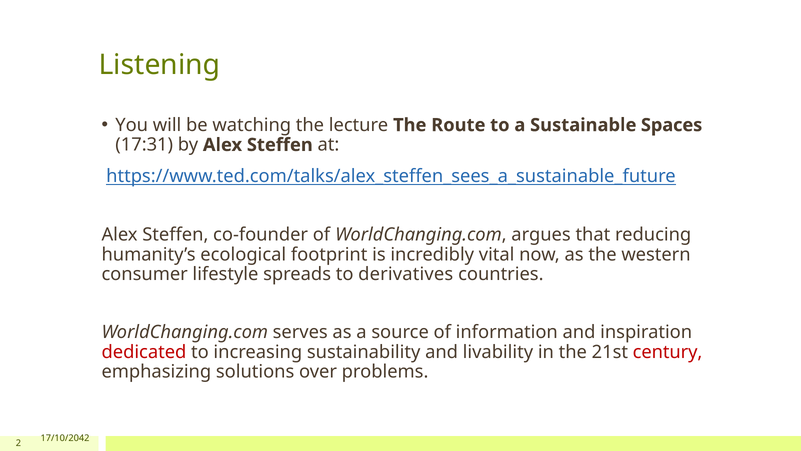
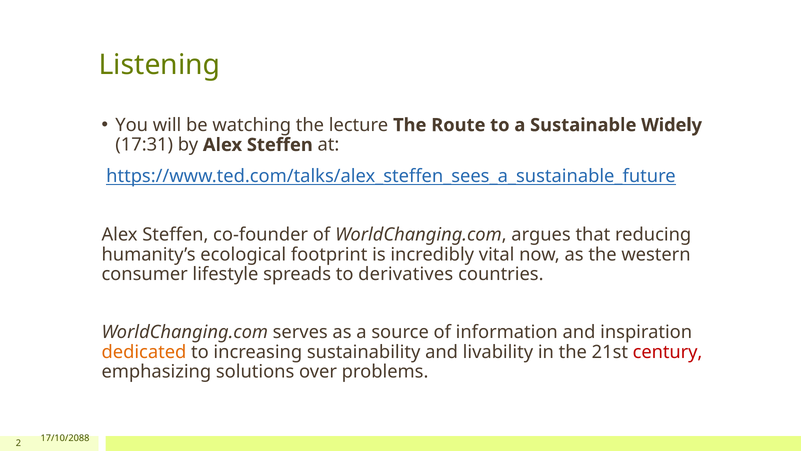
Spaces: Spaces -> Widely
dedicated colour: red -> orange
17/10/2042: 17/10/2042 -> 17/10/2088
